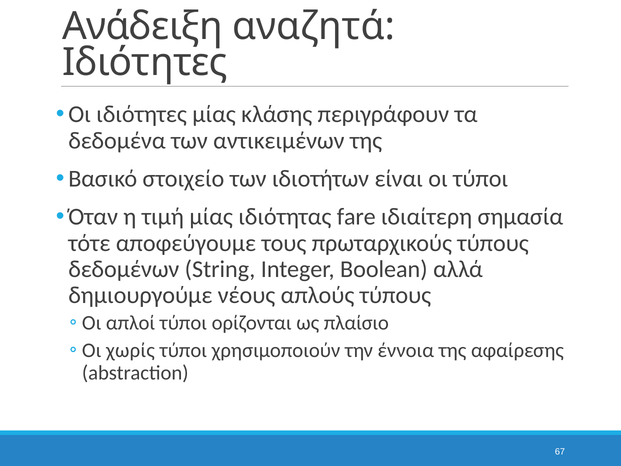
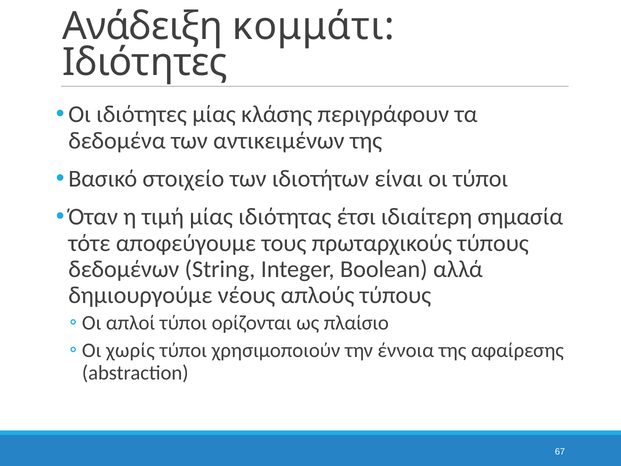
αναζητά: αναζητά -> κομμάτι
fare: fare -> έτσι
